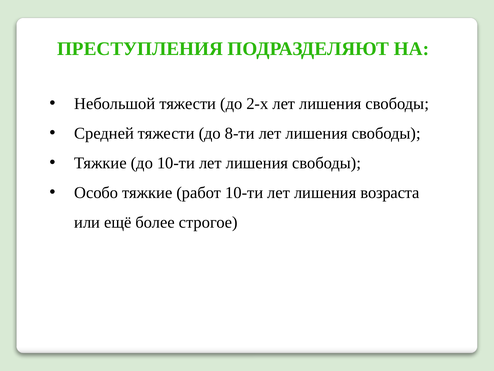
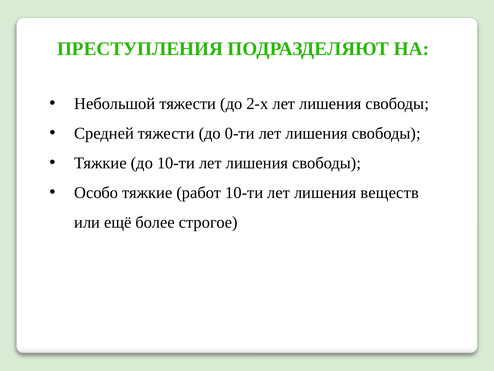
8-ти: 8-ти -> 0-ти
возраста: возраста -> веществ
